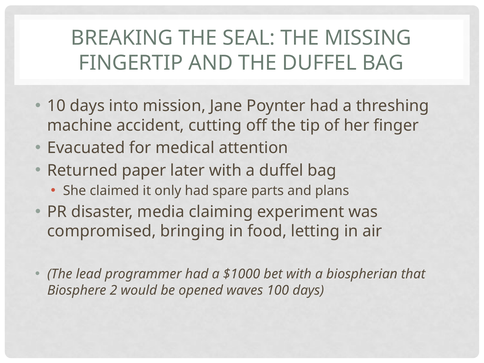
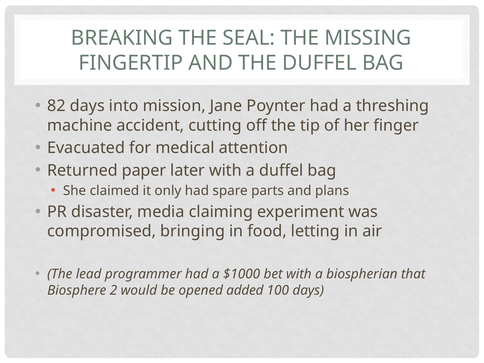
10: 10 -> 82
waves: waves -> added
